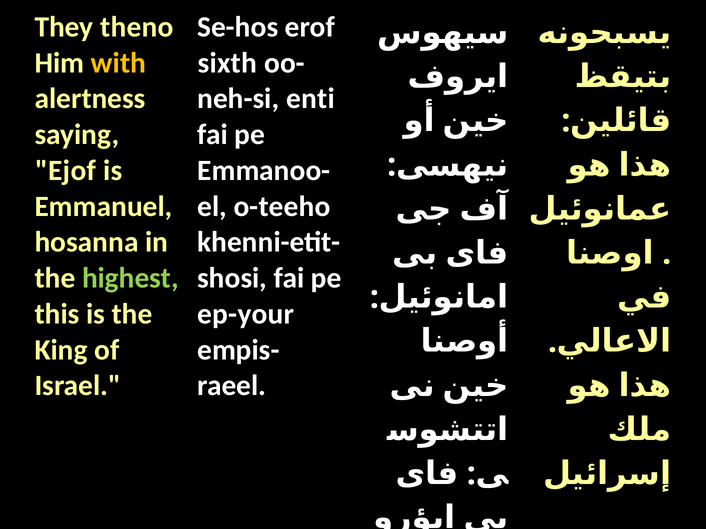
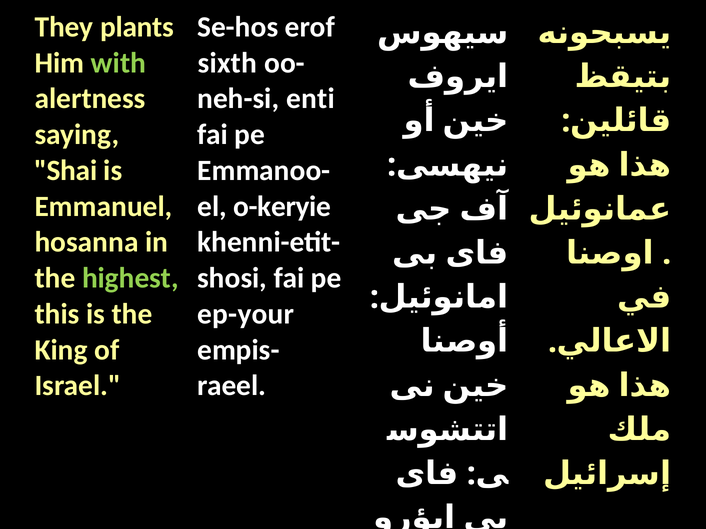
theno: theno -> plants
with colour: yellow -> light green
Ejof: Ejof -> Shai
o-teeho: o-teeho -> o-keryie
